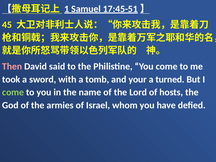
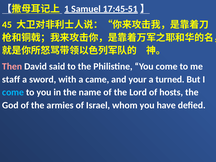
took: took -> staff
tomb: tomb -> came
come at (13, 92) colour: light green -> light blue
